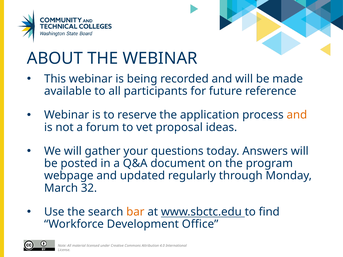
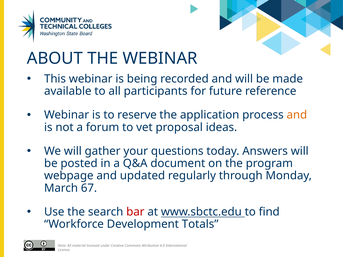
32: 32 -> 67
bar colour: orange -> red
Office: Office -> Totals
